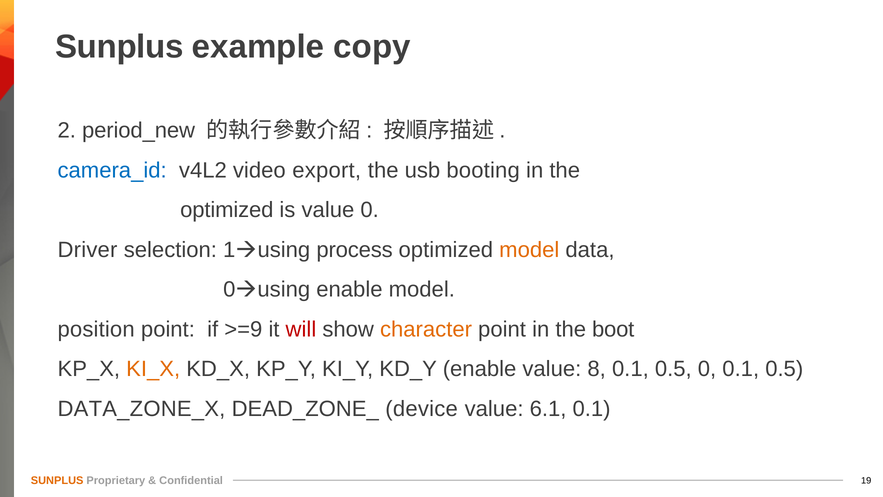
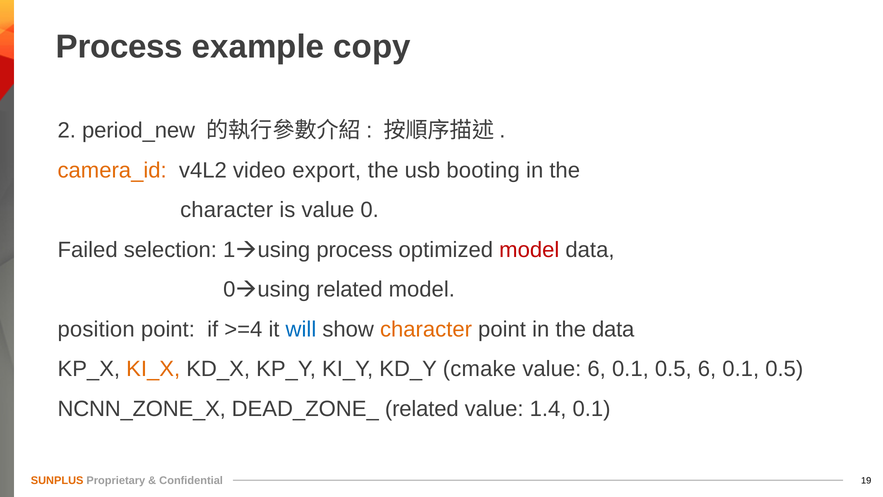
Sunplus at (119, 47): Sunplus -> Process
camera_id colour: blue -> orange
optimized at (227, 210): optimized -> character
Driver: Driver -> Failed
model at (529, 250) colour: orange -> red
enable at (349, 289): enable -> related
>=9: >=9 -> >=4
will colour: red -> blue
the boot: boot -> data
KD_Y enable: enable -> cmake
value 8: 8 -> 6
0.5 0: 0 -> 6
DATA_ZONE_X: DATA_ZONE_X -> NCNN_ZONE_X
DEAD_ZONE_ device: device -> related
6.1: 6.1 -> 1.4
